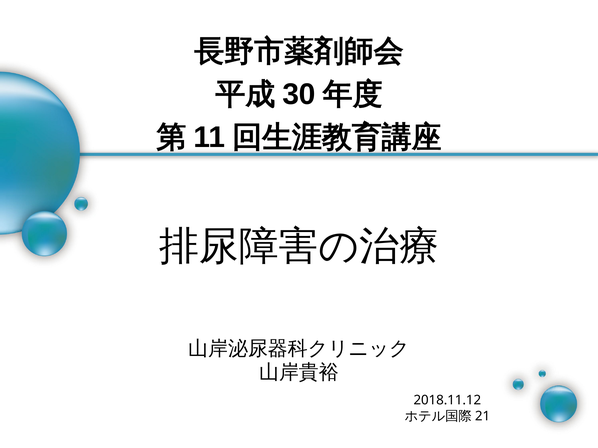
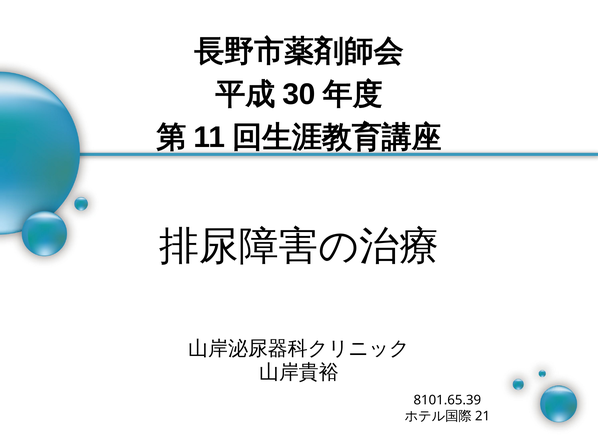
2018.11.12: 2018.11.12 -> 8101.65.39
